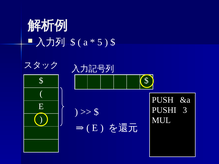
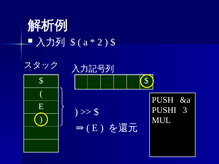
5: 5 -> 2
